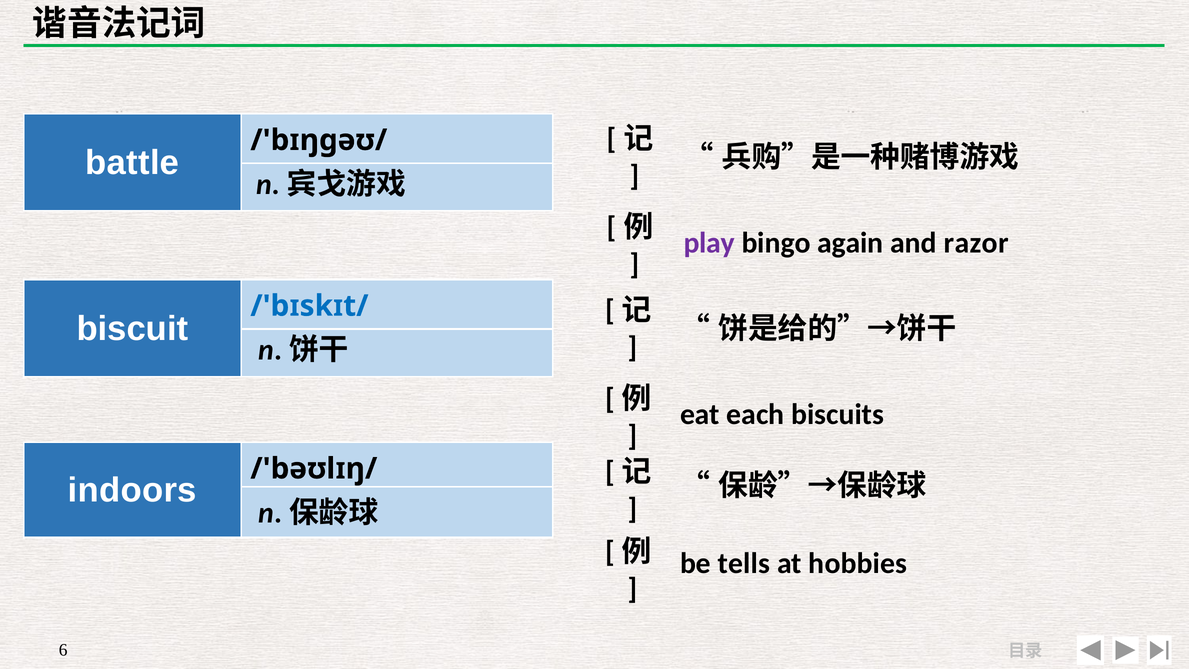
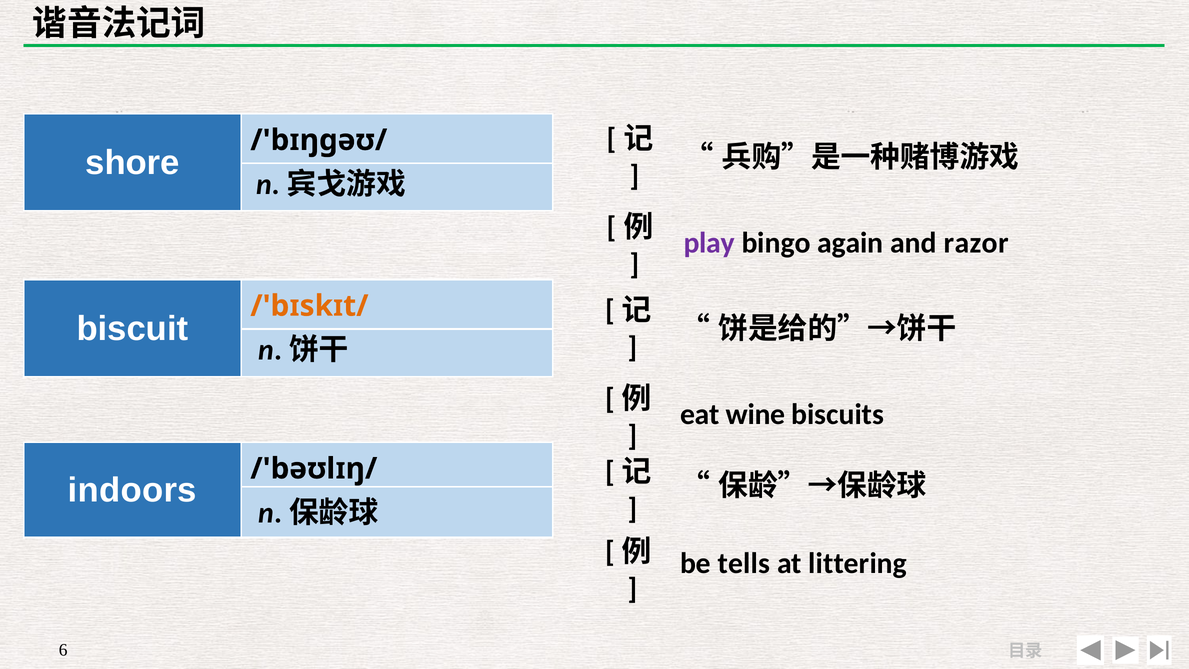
battle: battle -> shore
/'bɪskɪt/ colour: blue -> orange
each: each -> wine
hobbies: hobbies -> littering
